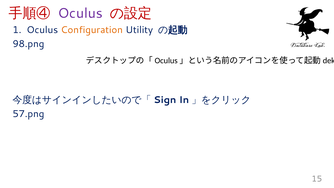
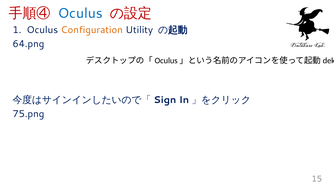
Oculus at (80, 13) colour: purple -> blue
98.png: 98.png -> 64.png
57.png: 57.png -> 75.png
